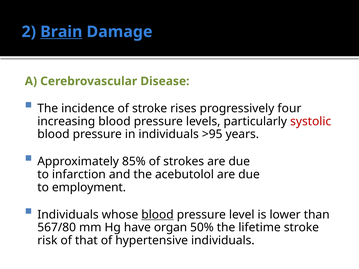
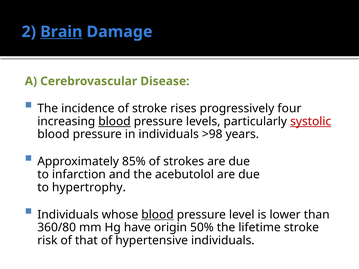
blood at (114, 122) underline: none -> present
systolic underline: none -> present
>95: >95 -> >98
employment: employment -> hypertrophy
567/80: 567/80 -> 360/80
organ: organ -> origin
